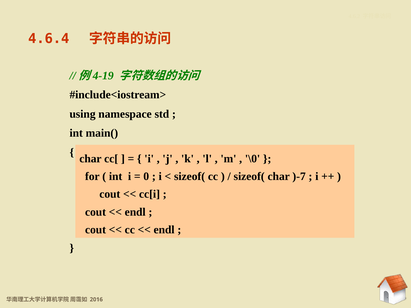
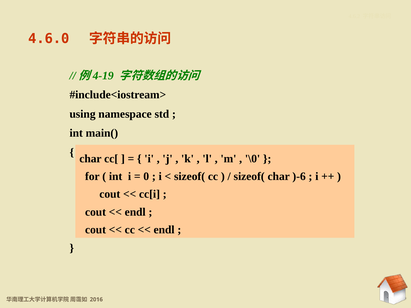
4.6.4: 4.6.4 -> 4.6.0
)-7: )-7 -> )-6
